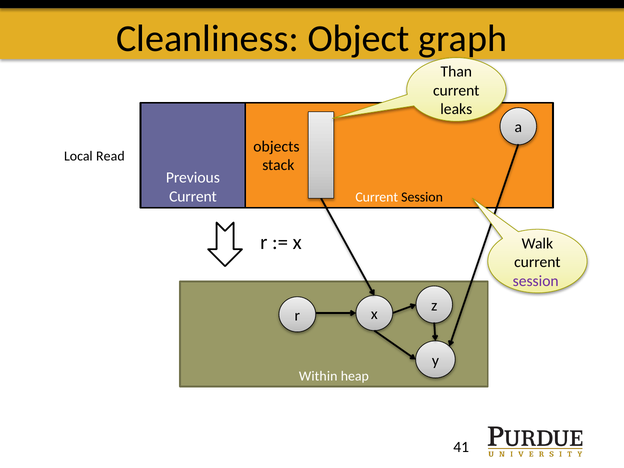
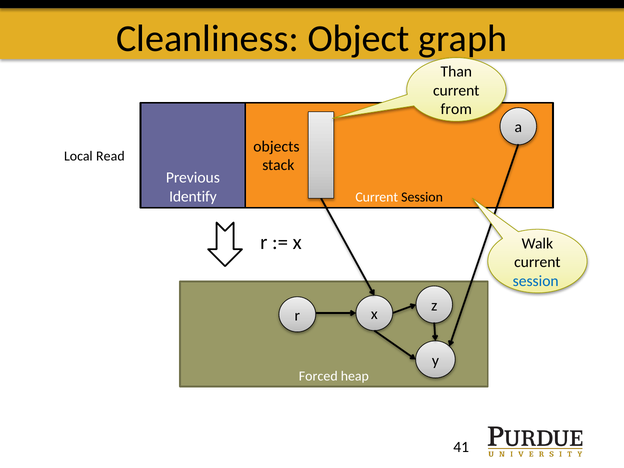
leaks: leaks -> from
Current at (193, 196): Current -> Identify
session at (536, 281) colour: purple -> blue
Within: Within -> Forced
